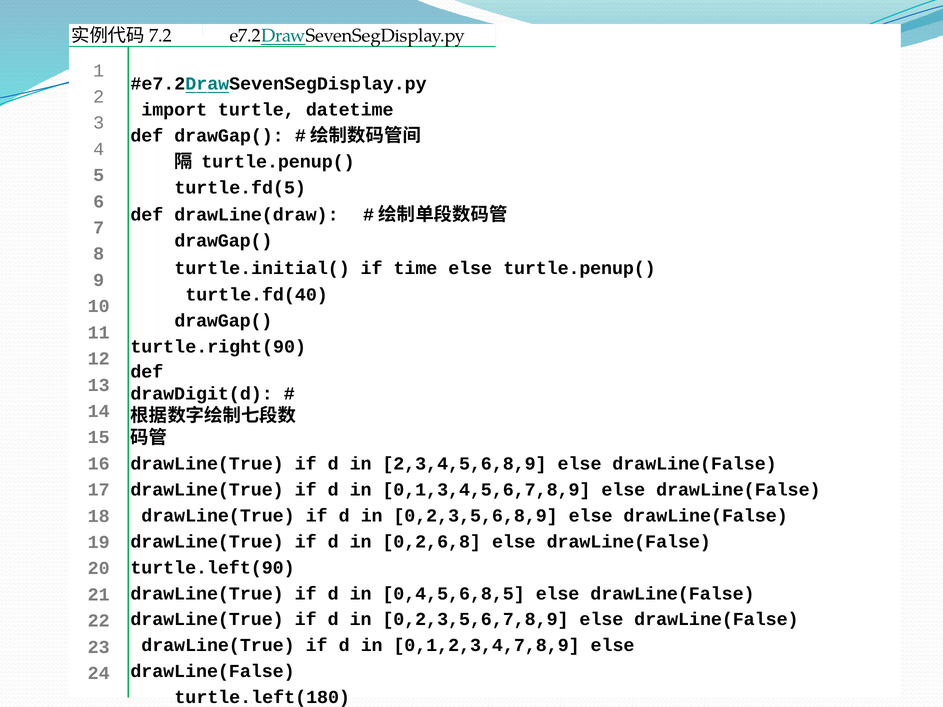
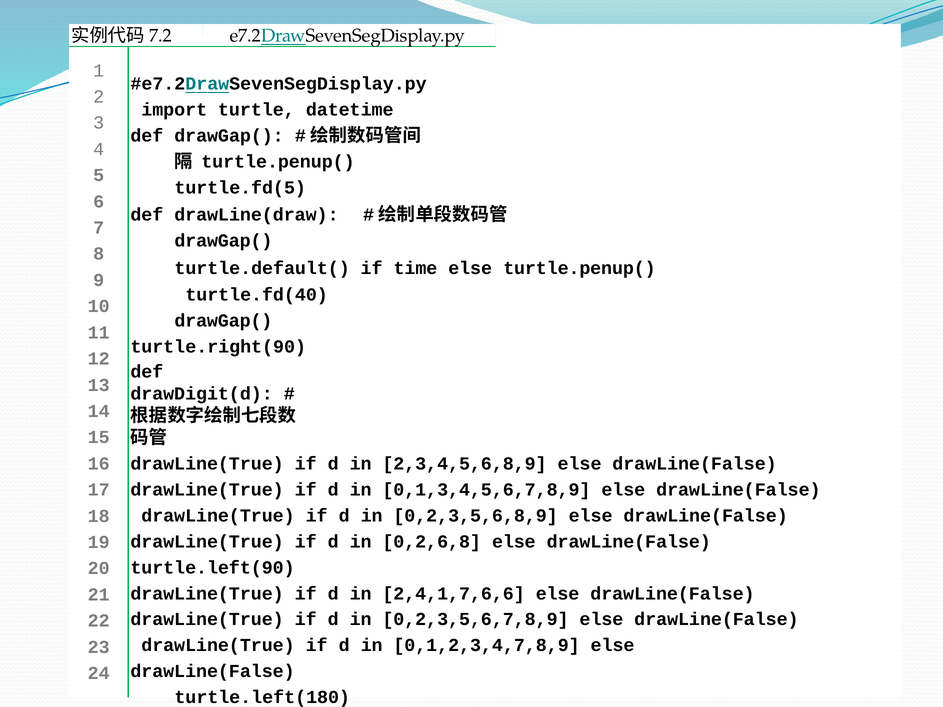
turtle.initial(: turtle.initial( -> turtle.default(
0,4,5,6,8,5: 0,4,5,6,8,5 -> 2,4,1,7,6,6
